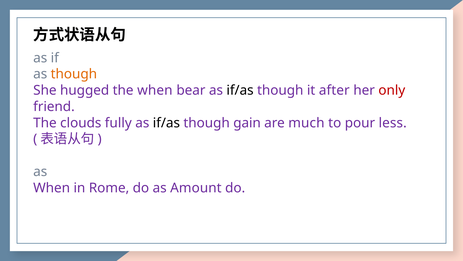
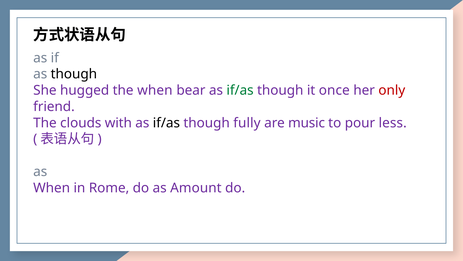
though at (74, 74) colour: orange -> black
if/as at (240, 90) colour: black -> green
after: after -> once
fully: fully -> with
gain: gain -> fully
much: much -> music
